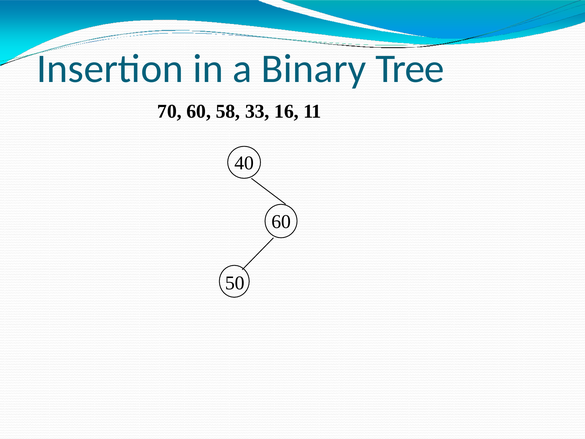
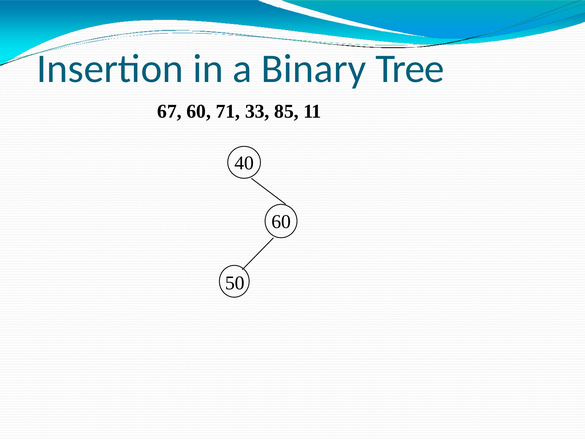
70: 70 -> 67
58: 58 -> 71
16: 16 -> 85
